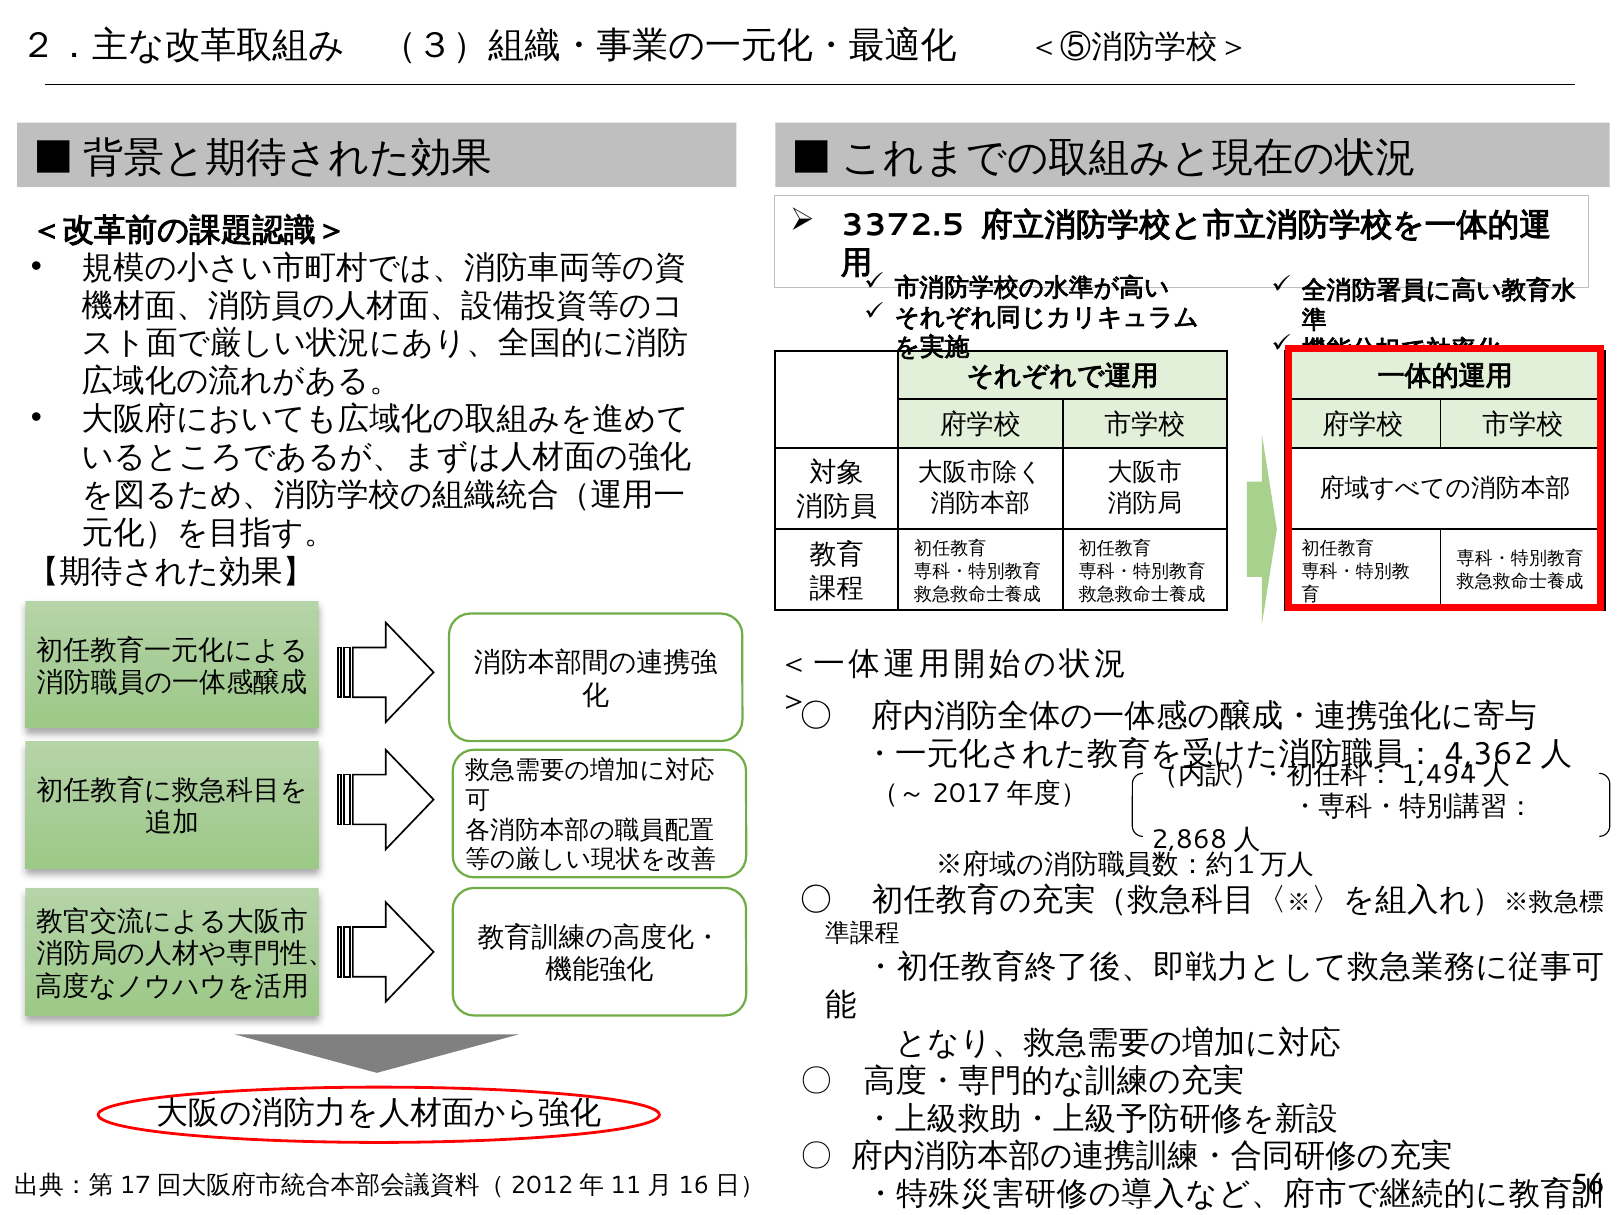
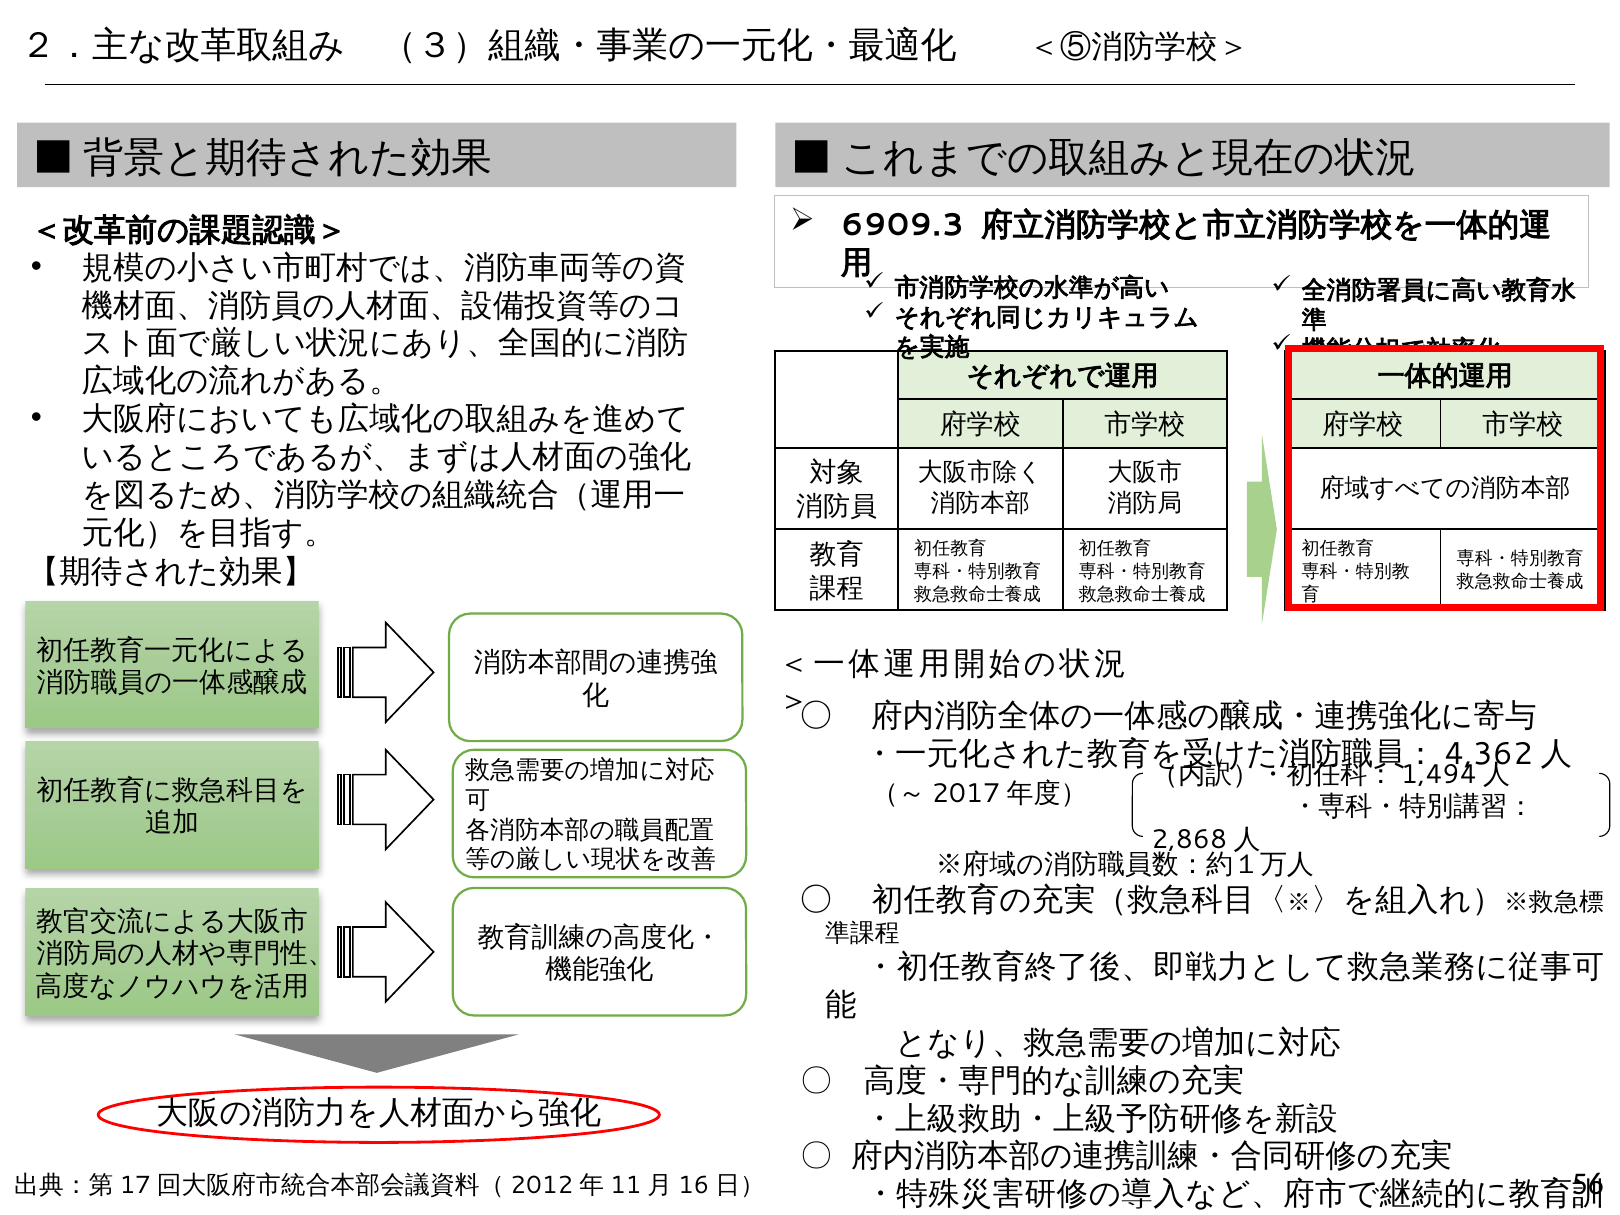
3372.5: 3372.5 -> 6909.3
